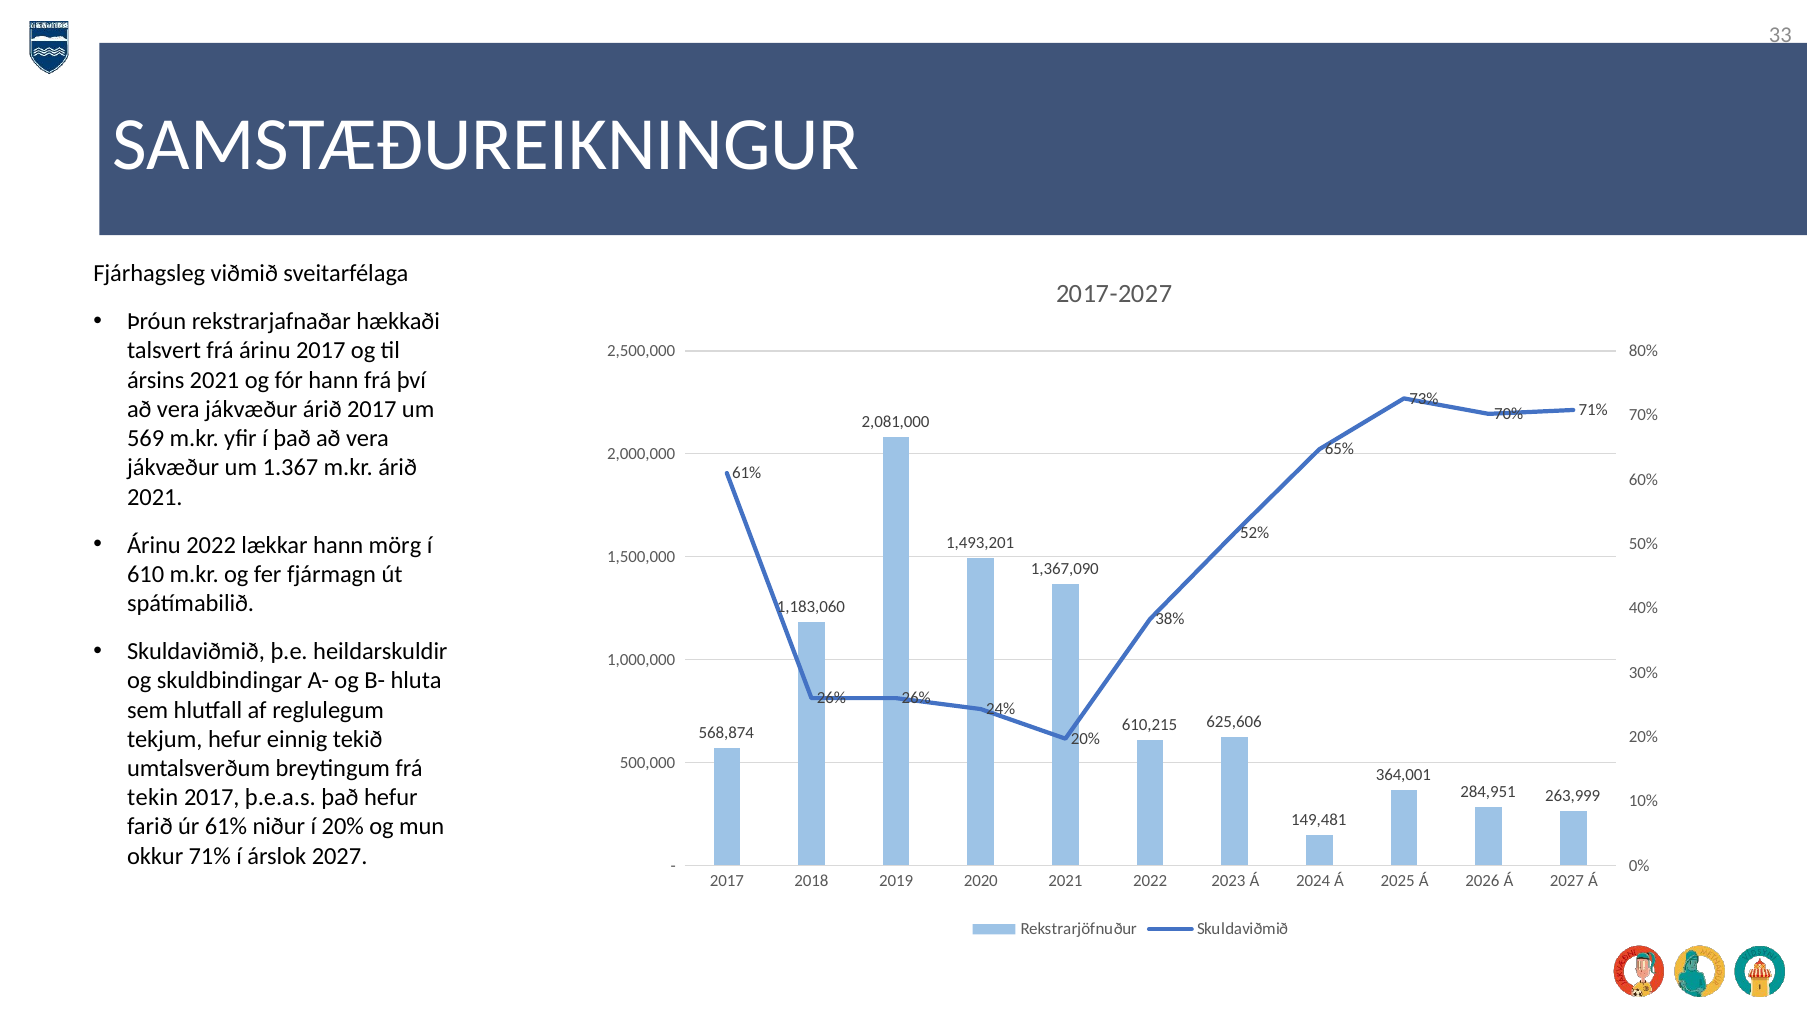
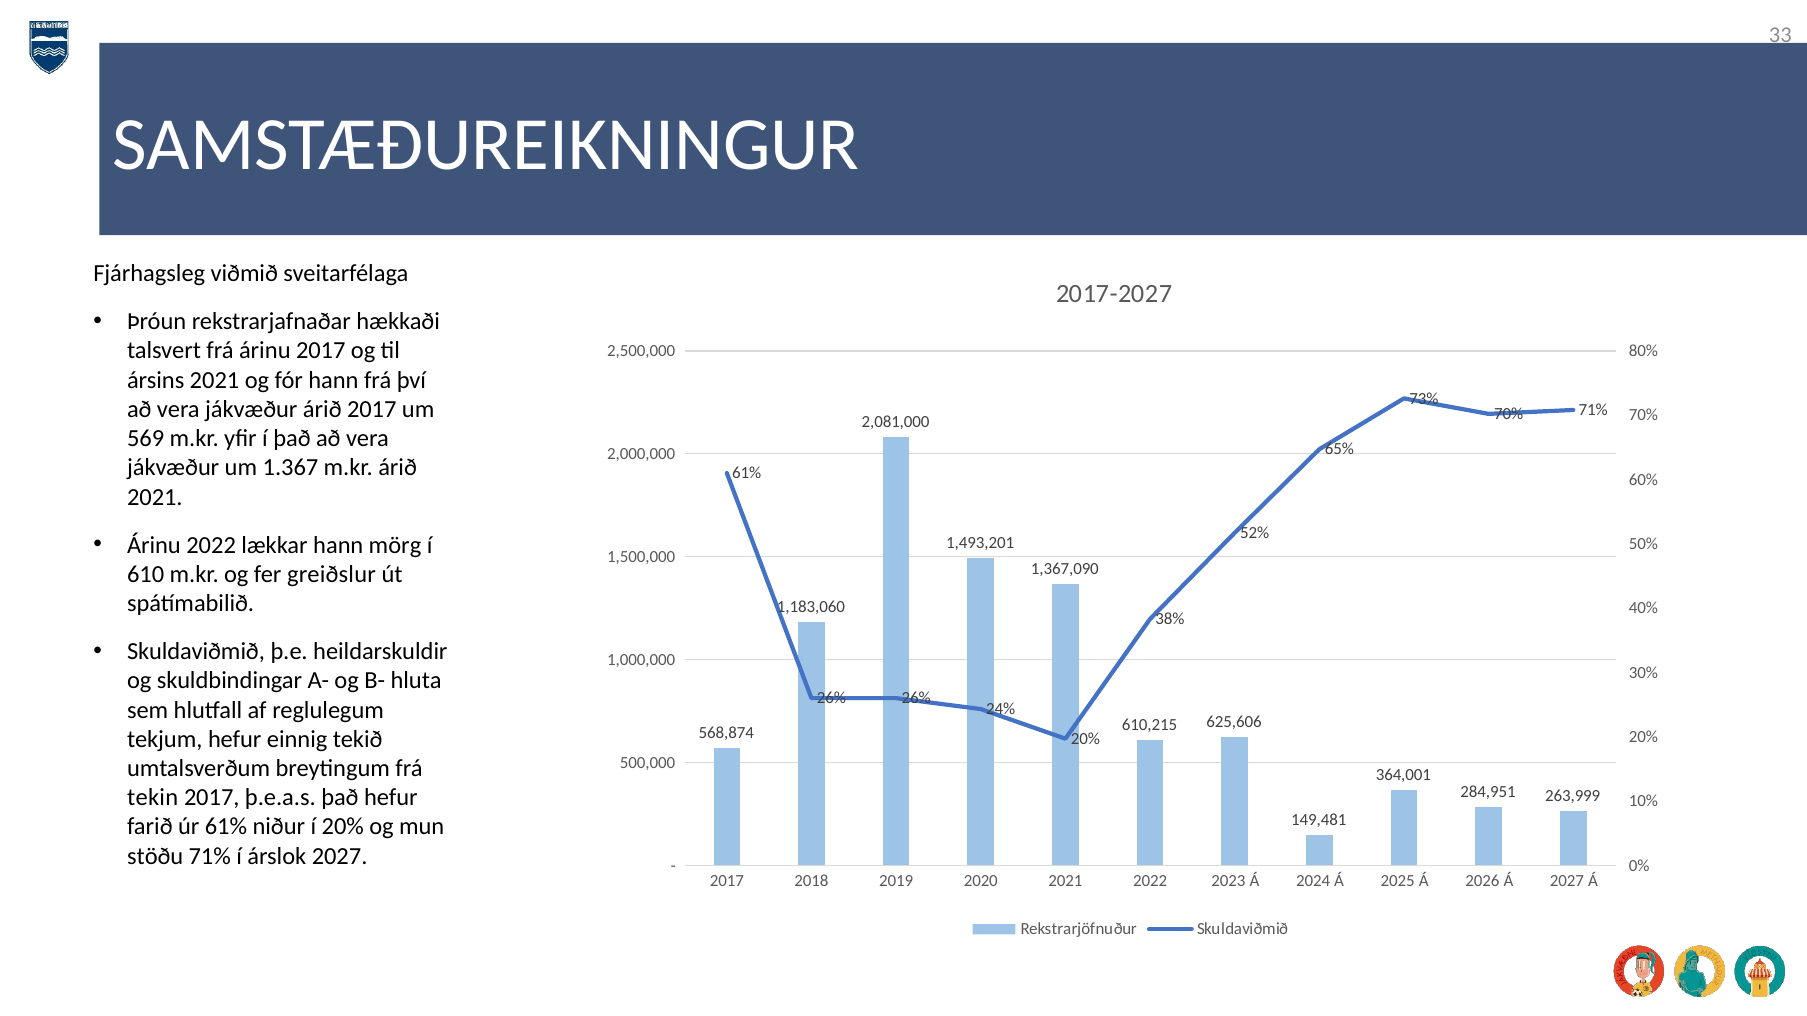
fjármagn: fjármagn -> greiðslur
okkur: okkur -> stöðu
